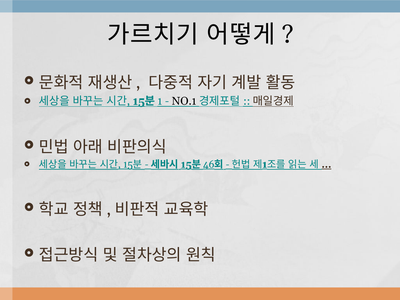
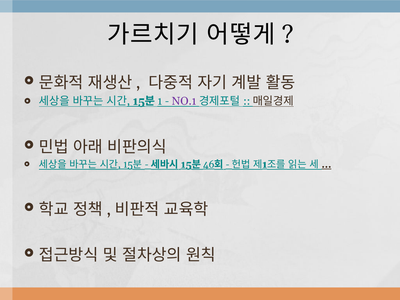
NO.1 colour: black -> purple
